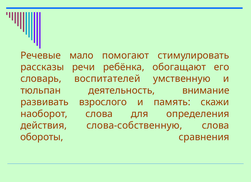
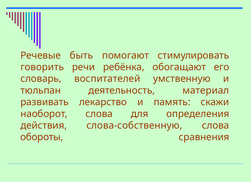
мало: мало -> быть
рассказы: рассказы -> говорить
внимание: внимание -> материал
взрослого: взрослого -> лекарство
